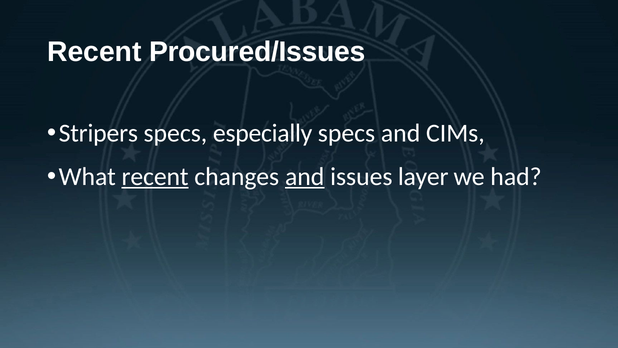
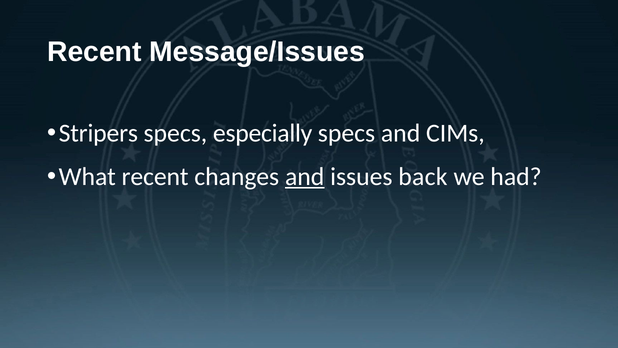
Procured/Issues: Procured/Issues -> Message/Issues
recent at (155, 177) underline: present -> none
layer: layer -> back
